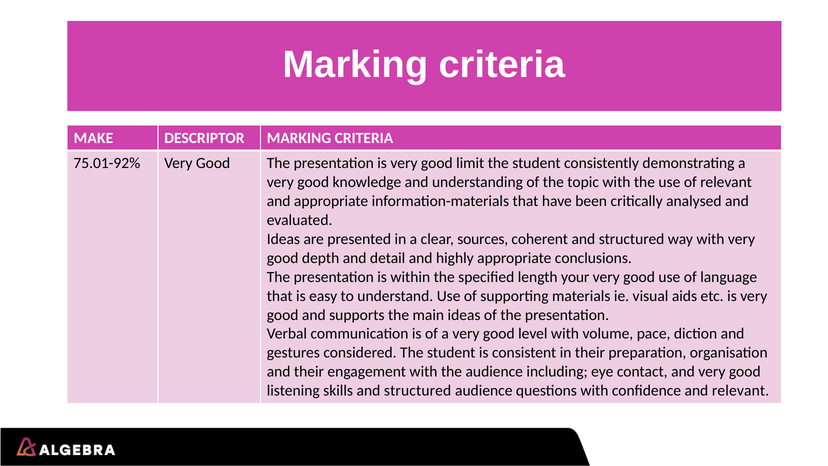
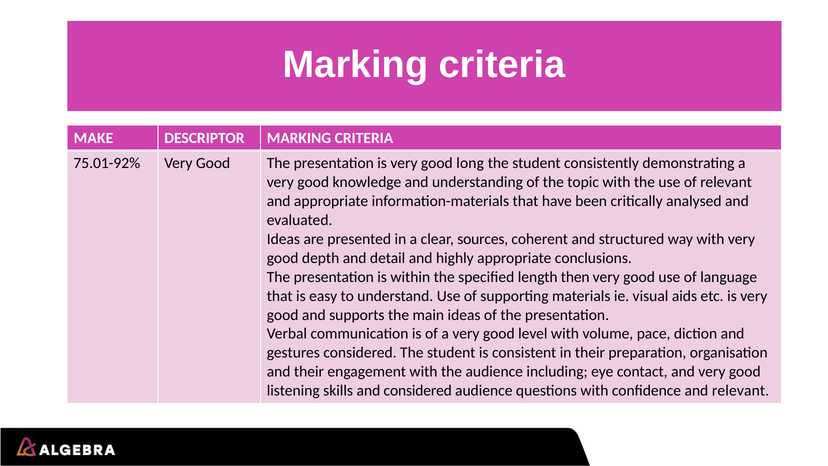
limit: limit -> long
your: your -> then
skills and structured: structured -> considered
